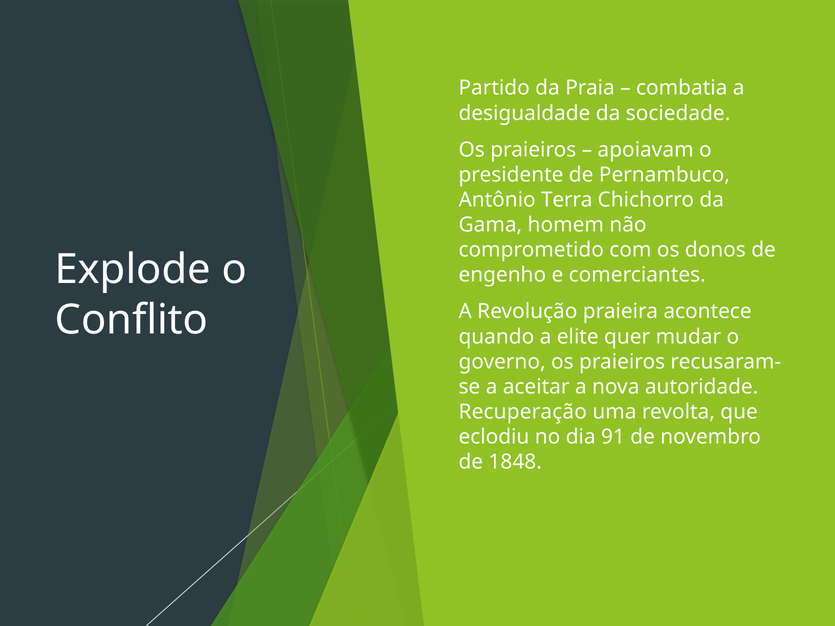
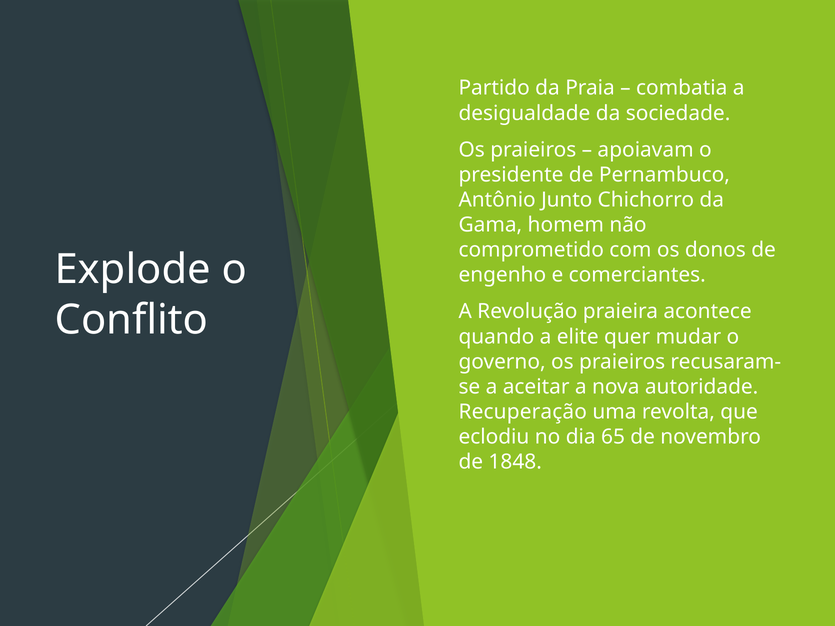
Terra: Terra -> Junto
91: 91 -> 65
